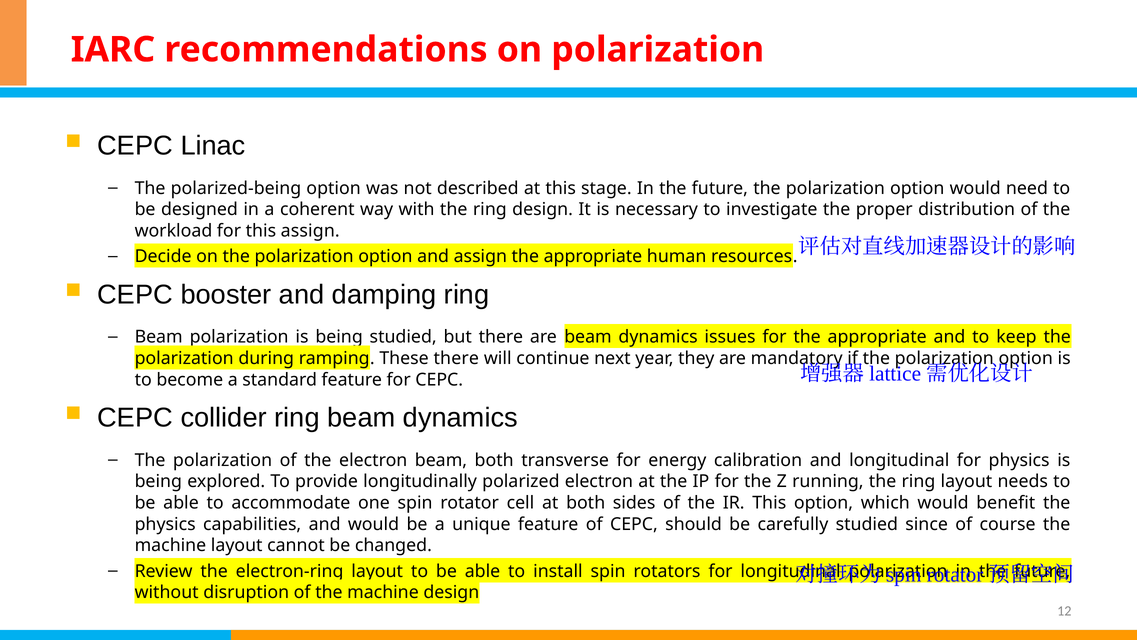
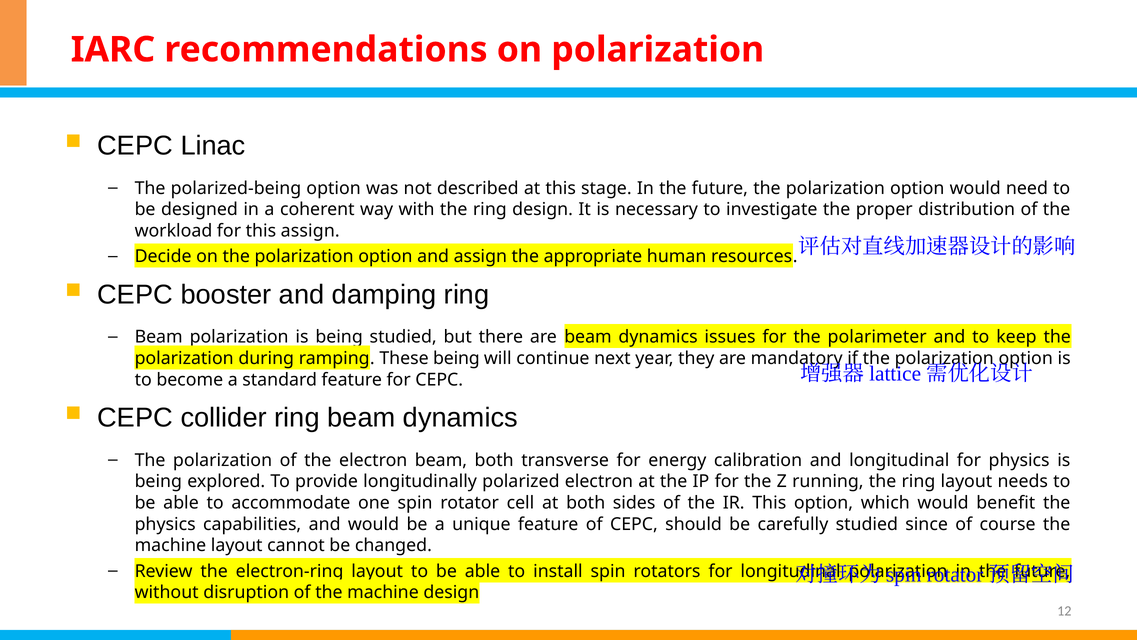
for the appropriate: appropriate -> polarimeter
These there: there -> being
